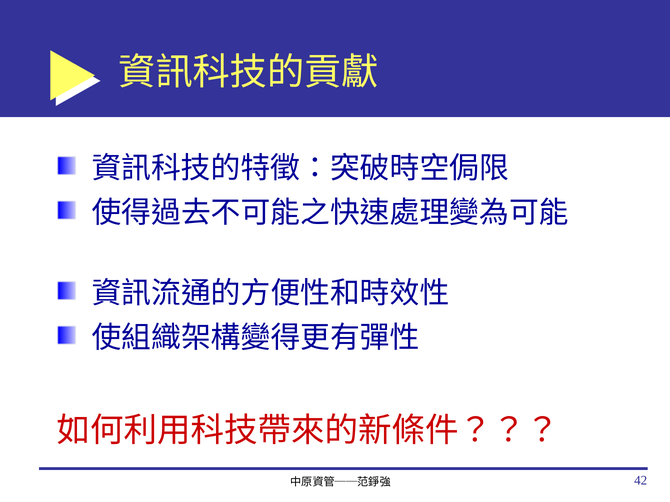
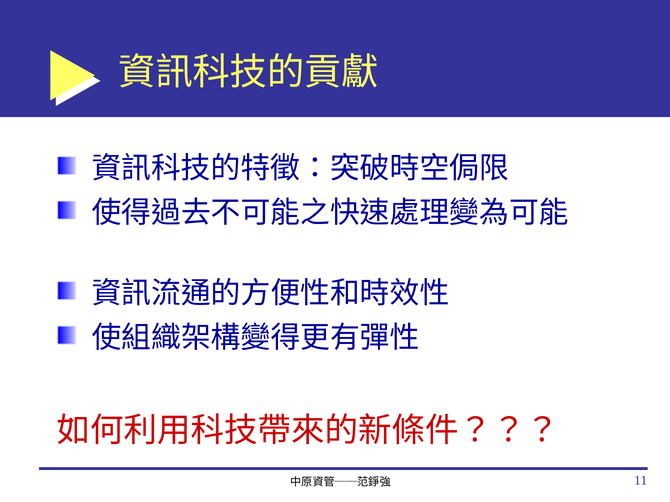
42: 42 -> 11
